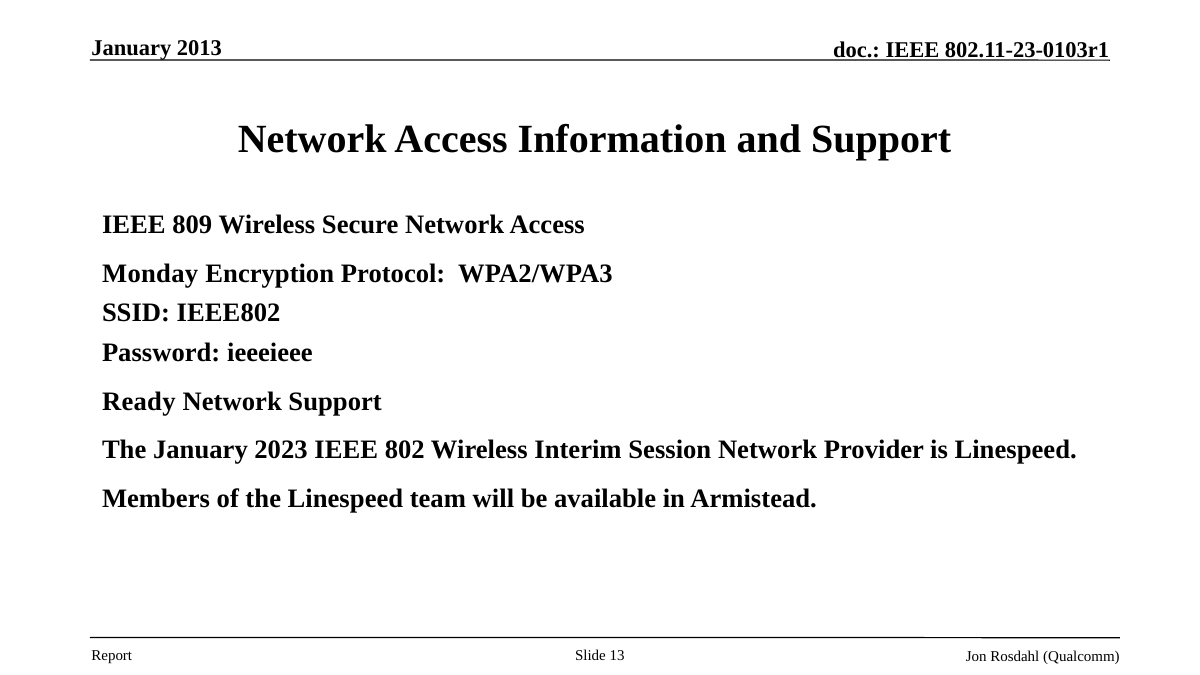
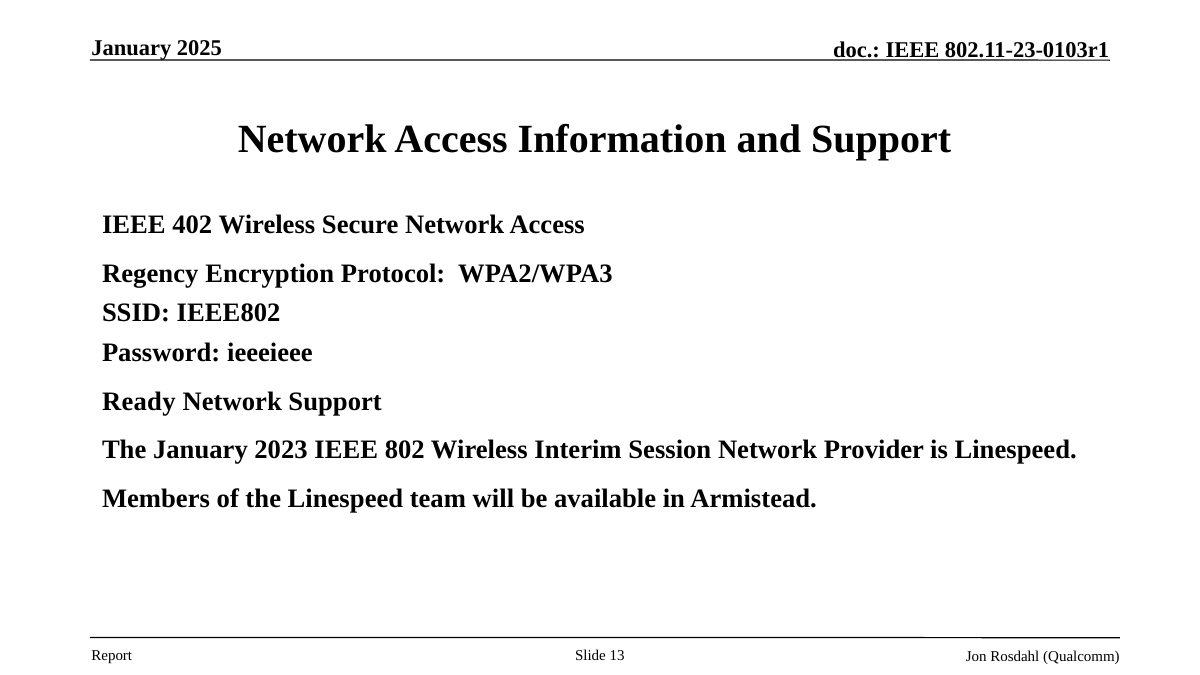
2013: 2013 -> 2025
809: 809 -> 402
Monday: Monday -> Regency
